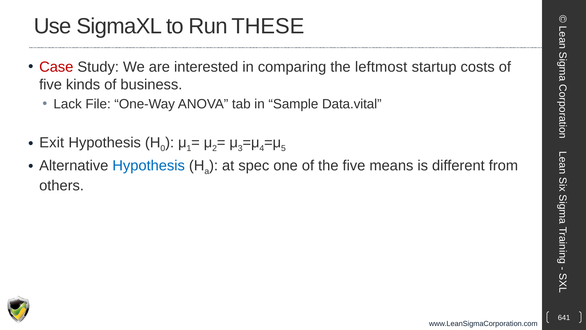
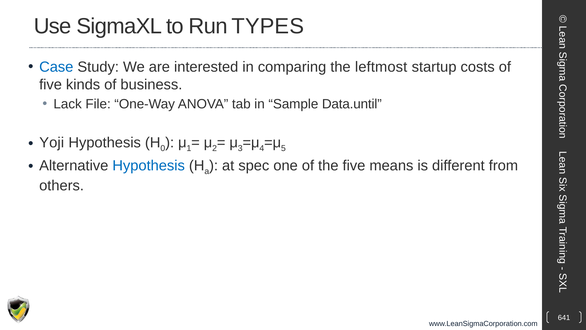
THESE: THESE -> TYPES
Case colour: red -> blue
Data.vital: Data.vital -> Data.until
Exit: Exit -> Yoji
